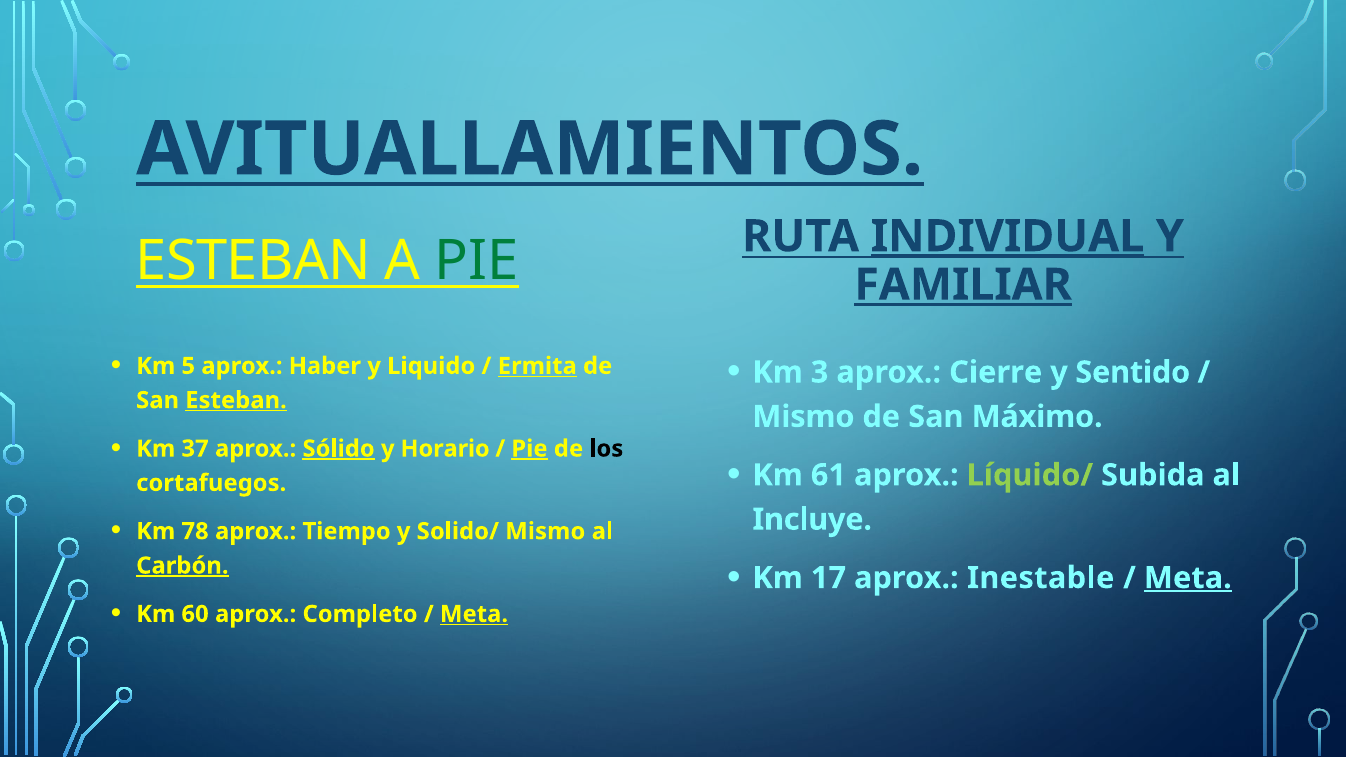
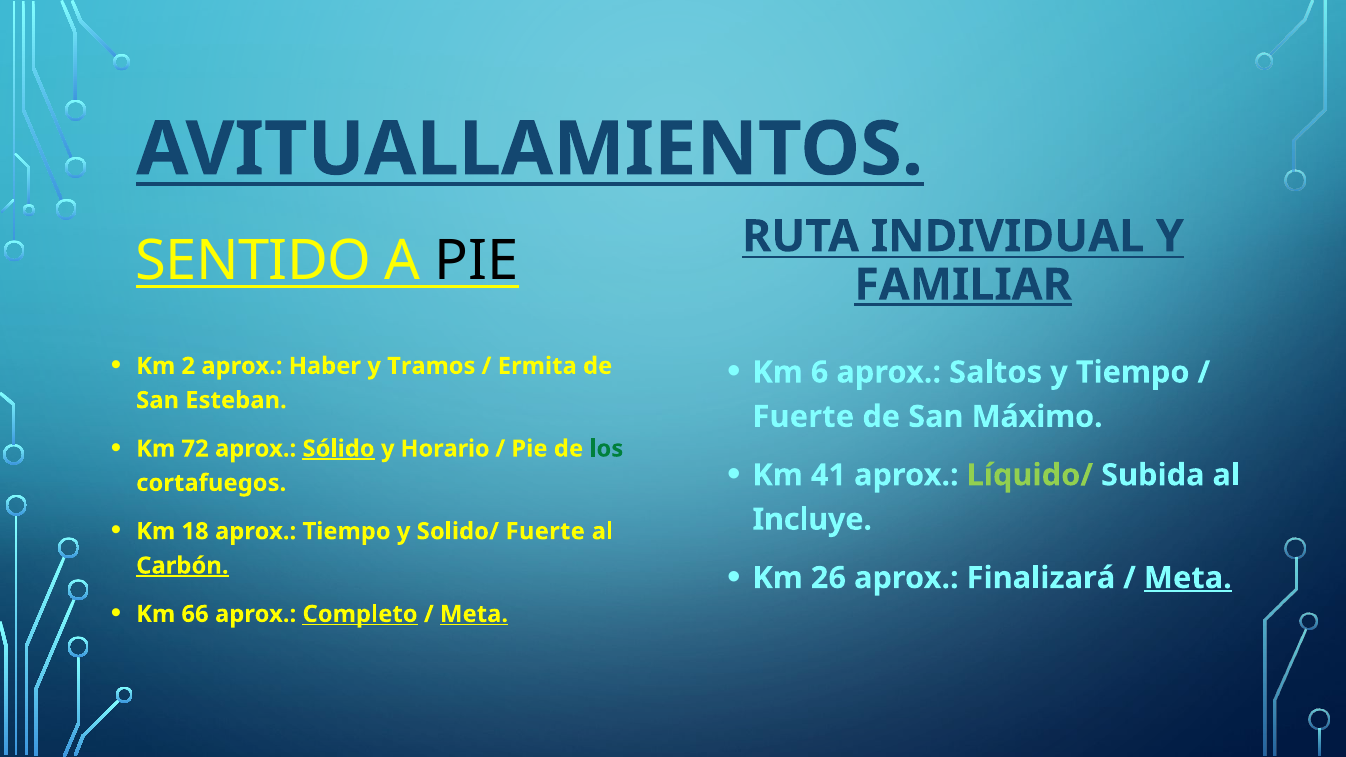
INDIVIDUAL underline: present -> none
ESTEBAN at (253, 261): ESTEBAN -> SENTIDO
PIE at (477, 261) colour: green -> black
5: 5 -> 2
Liquido: Liquido -> Tramos
Ermita underline: present -> none
3: 3 -> 6
Cierre: Cierre -> Saltos
y Sentido: Sentido -> Tiempo
Esteban at (236, 400) underline: present -> none
Mismo at (804, 417): Mismo -> Fuerte
37: 37 -> 72
Pie at (529, 449) underline: present -> none
los colour: black -> green
61: 61 -> 41
78: 78 -> 18
Solido/ Mismo: Mismo -> Fuerte
17: 17 -> 26
Inestable: Inestable -> Finalizará
60: 60 -> 66
Completo underline: none -> present
